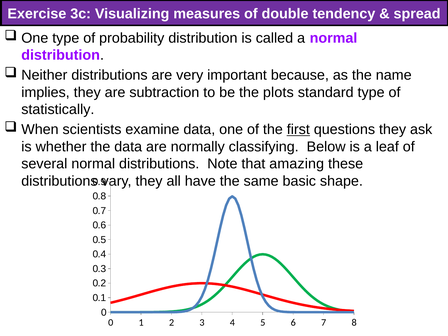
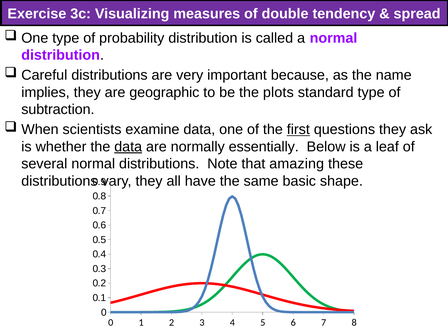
Neither: Neither -> Careful
subtraction: subtraction -> geographic
statistically: statistically -> subtraction
data at (128, 147) underline: none -> present
classifying: classifying -> essentially
